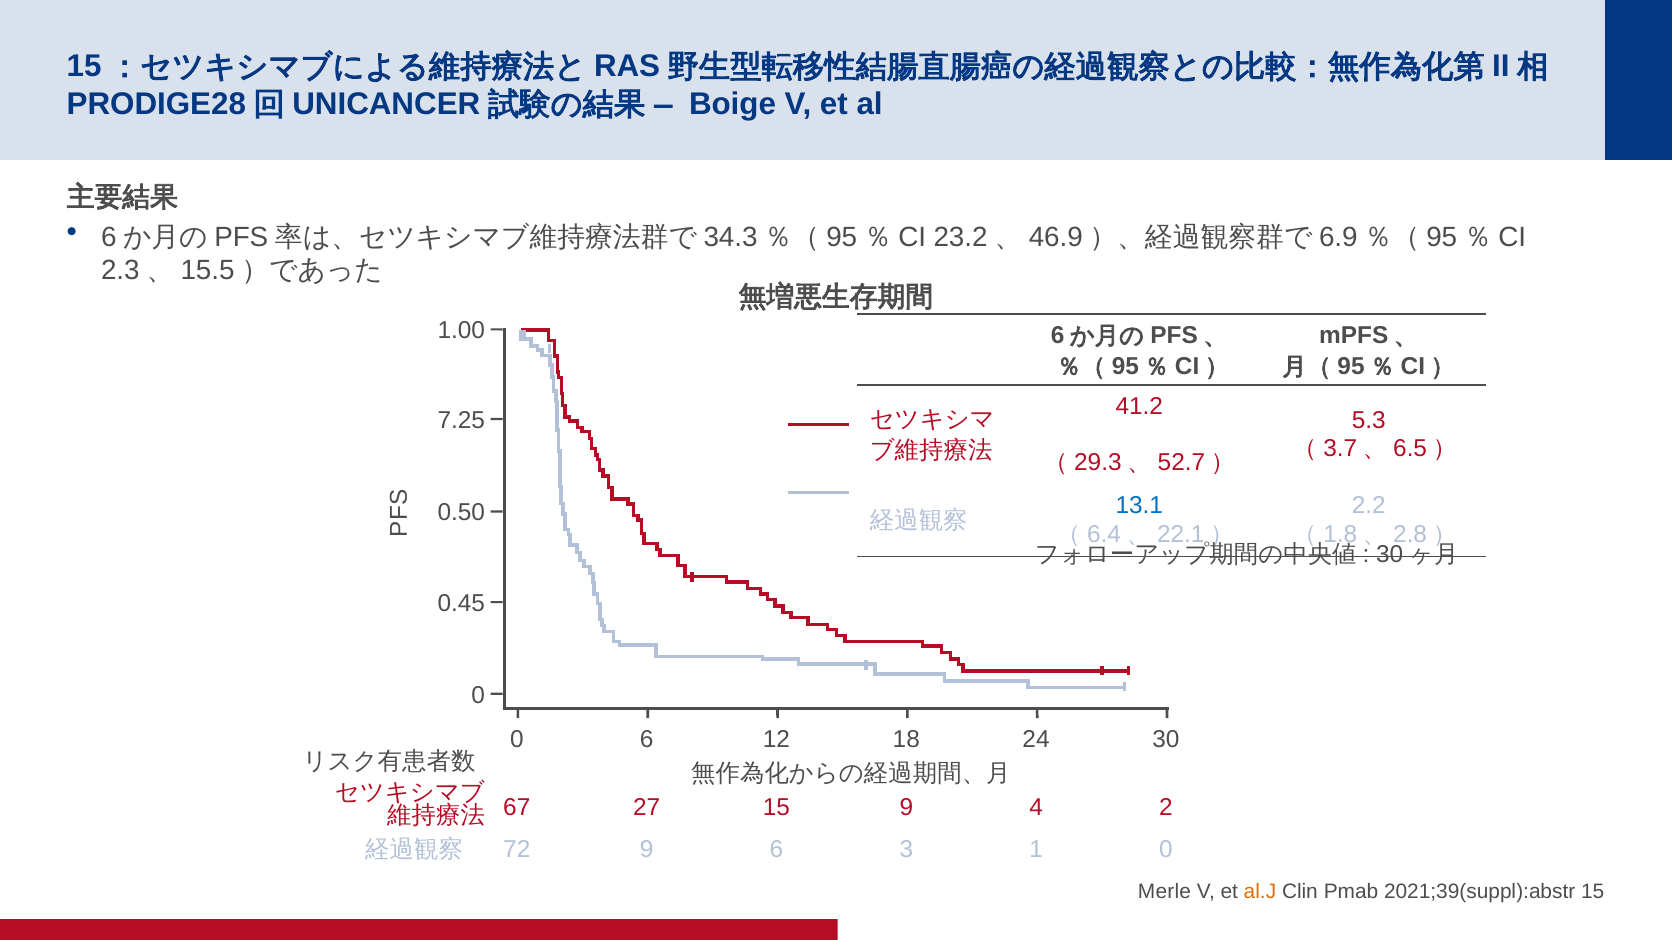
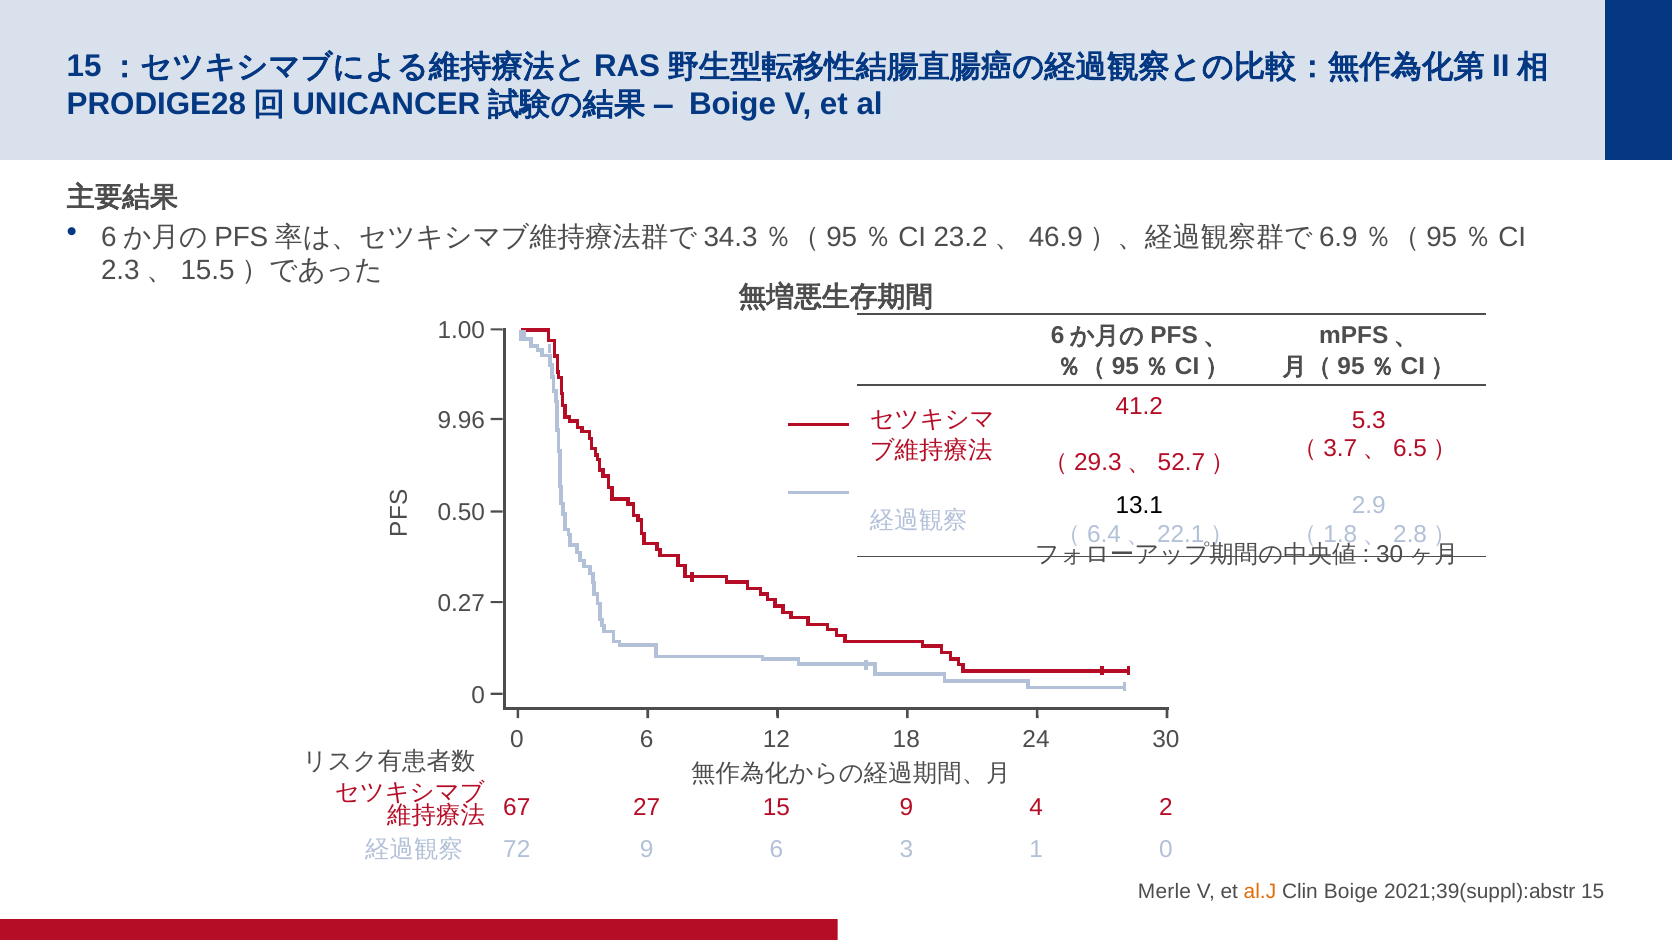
7.25: 7.25 -> 9.96
13.1 colour: blue -> black
2.2: 2.2 -> 2.9
0.45: 0.45 -> 0.27
Clin Pmab: Pmab -> Boige
